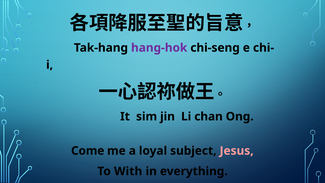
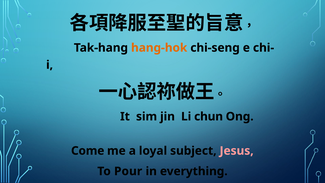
hang-hok colour: purple -> orange
chan: chan -> chun
With: With -> Pour
